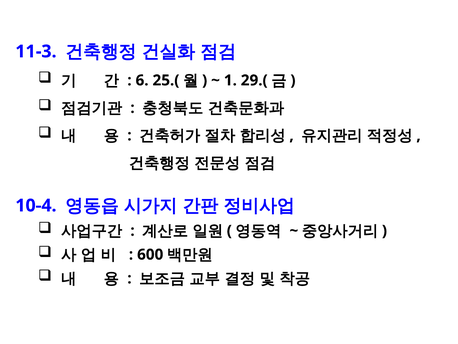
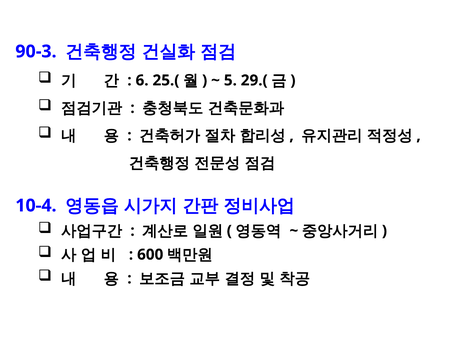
11-3: 11-3 -> 90-3
1: 1 -> 5
